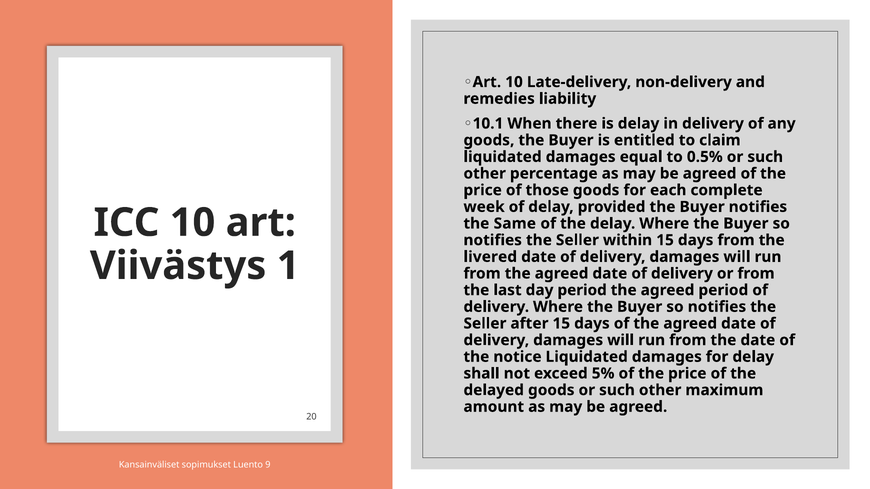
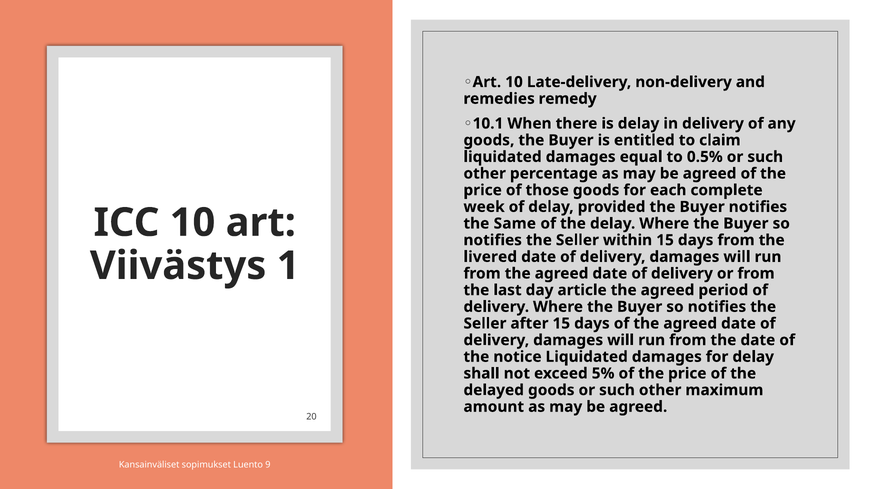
liability: liability -> remedy
day period: period -> article
